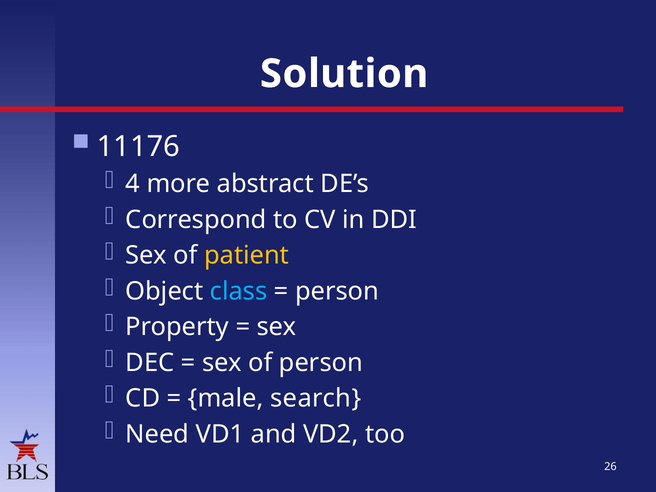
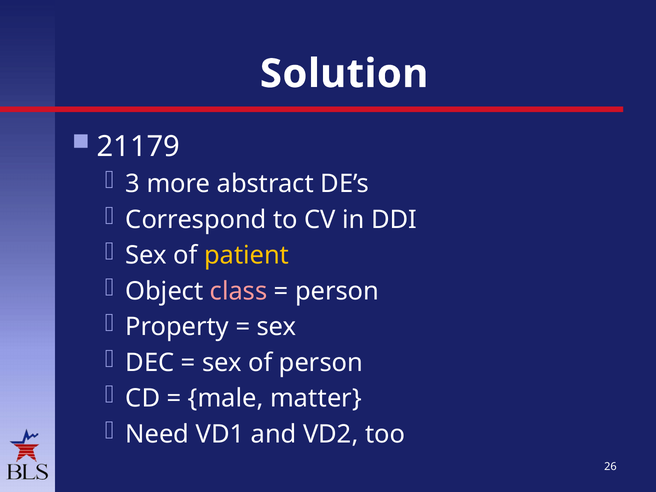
11176: 11176 -> 21179
4: 4 -> 3
class colour: light blue -> pink
search: search -> matter
